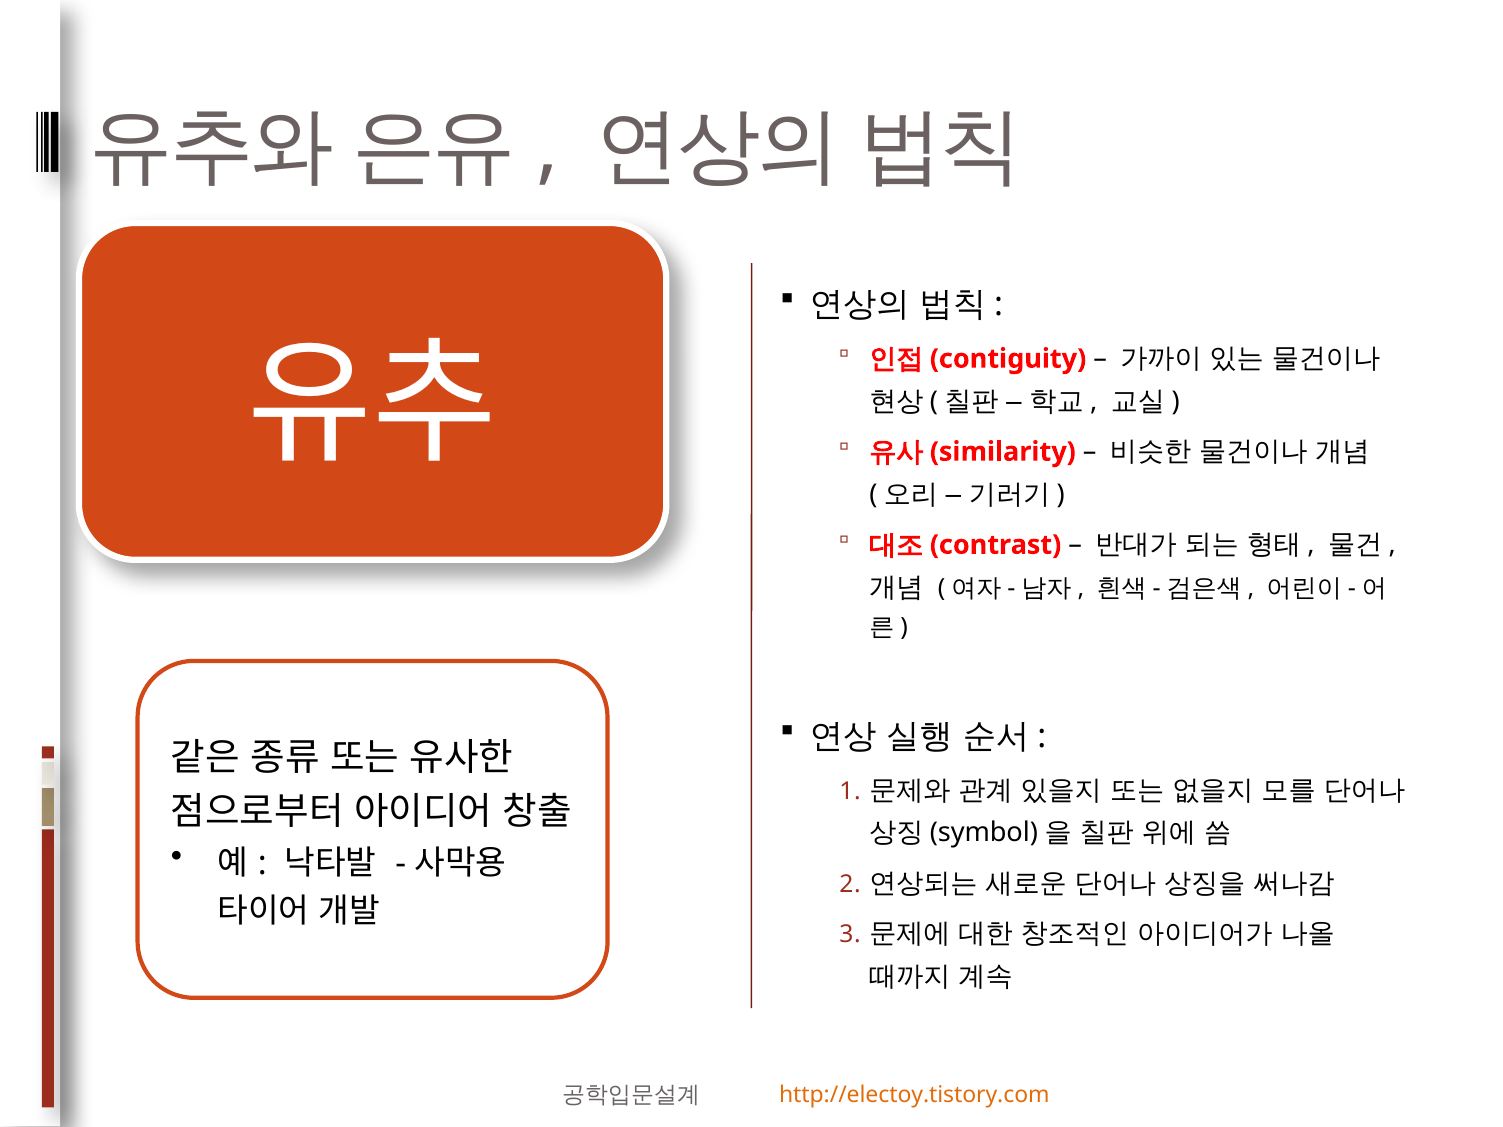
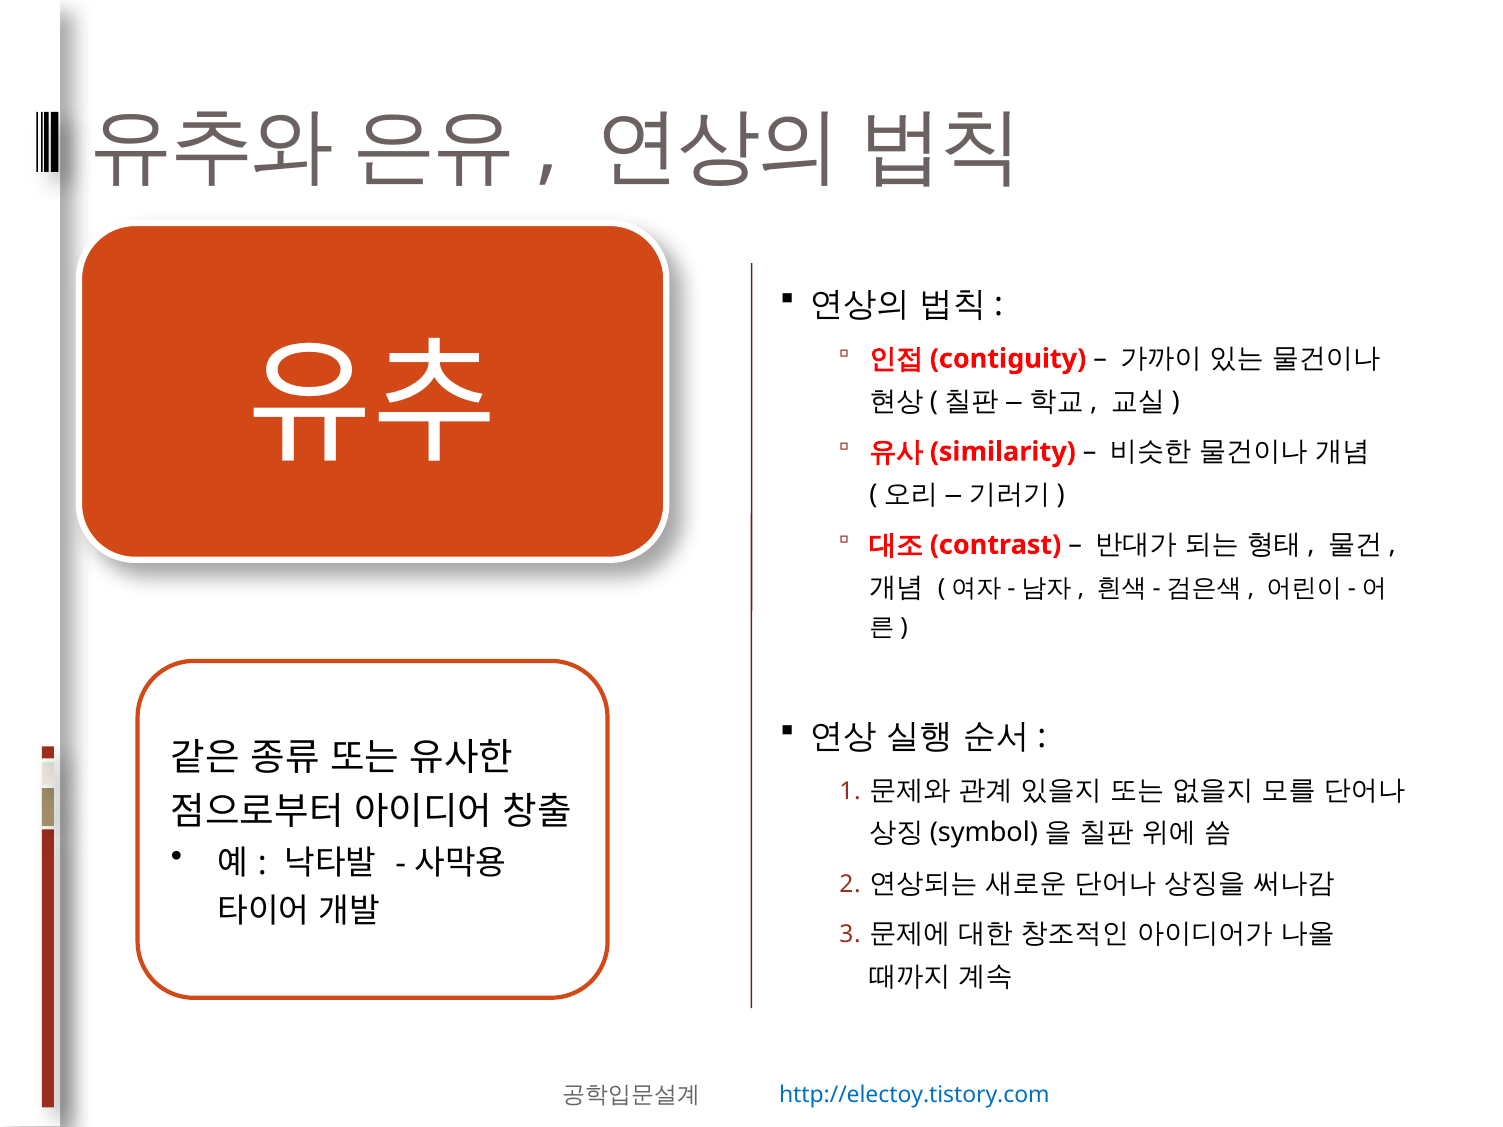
http://electoy.tistory.com colour: orange -> blue
